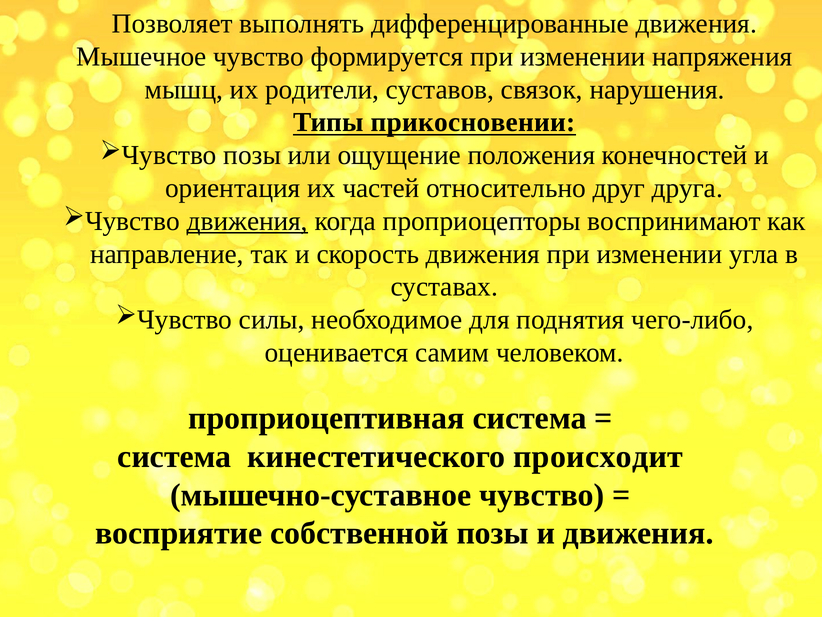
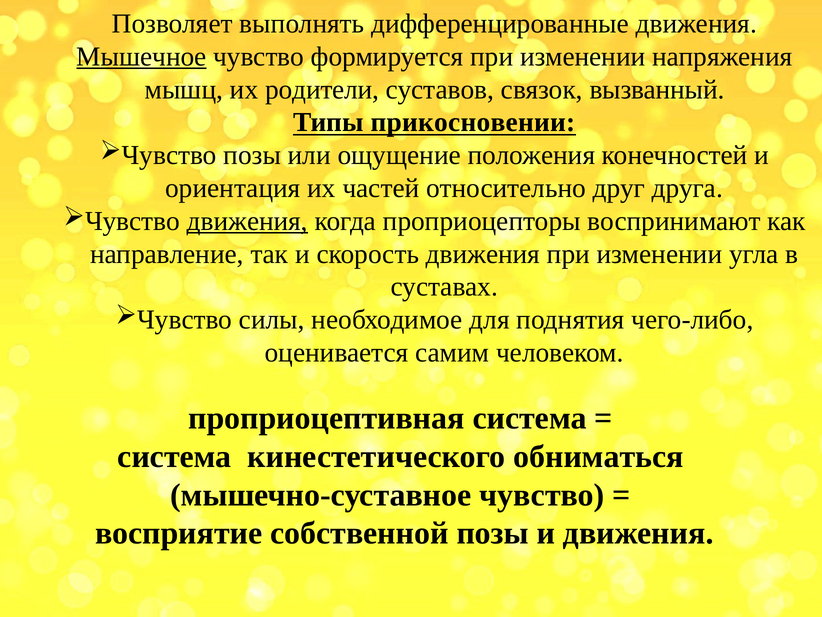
Мышечное underline: none -> present
нарушения: нарушения -> вызванный
происходит: происходит -> обниматься
